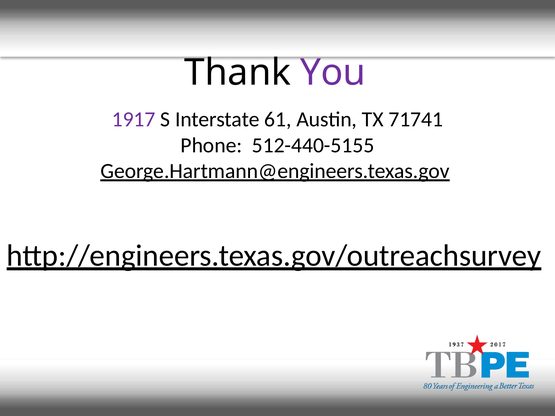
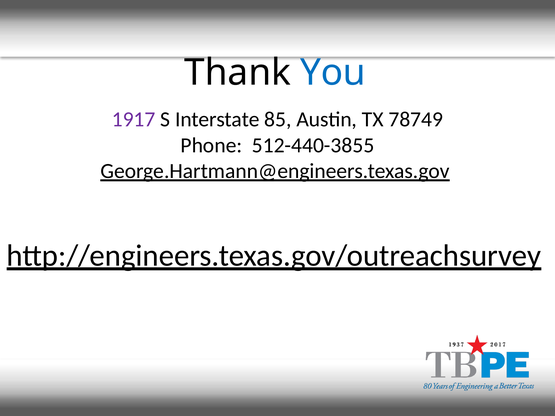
You colour: purple -> blue
61: 61 -> 85
71741: 71741 -> 78749
512-440-5155: 512-440-5155 -> 512-440-3855
